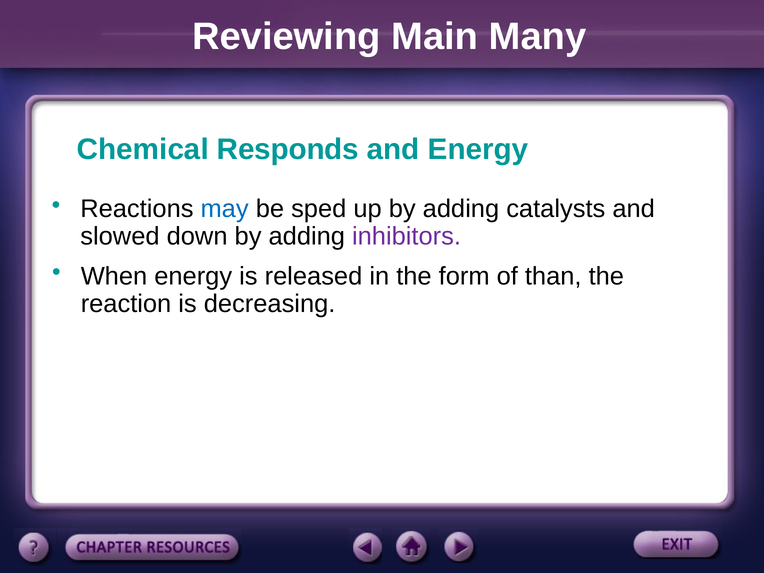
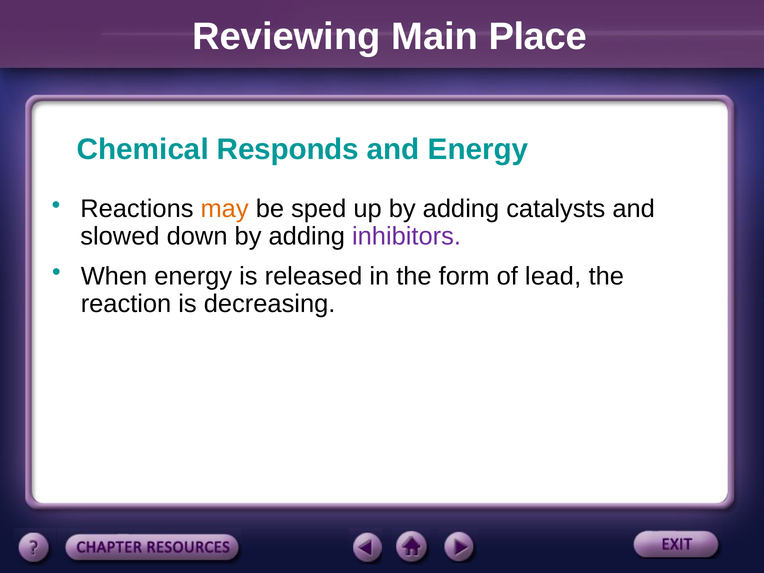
Many: Many -> Place
may colour: blue -> orange
than: than -> lead
